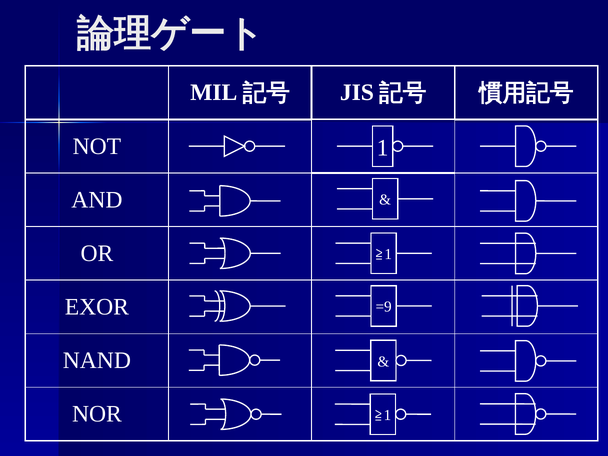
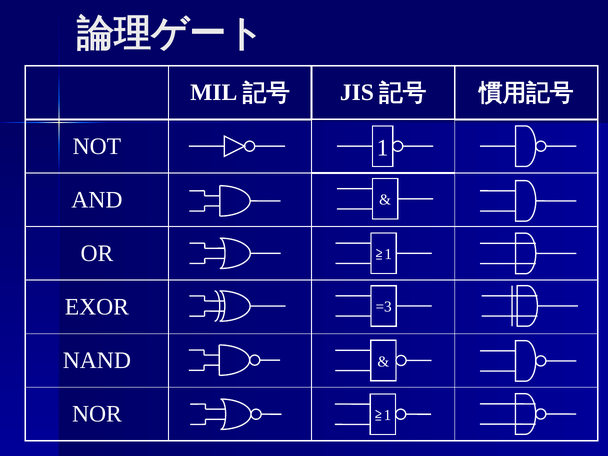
=9: =9 -> =3
